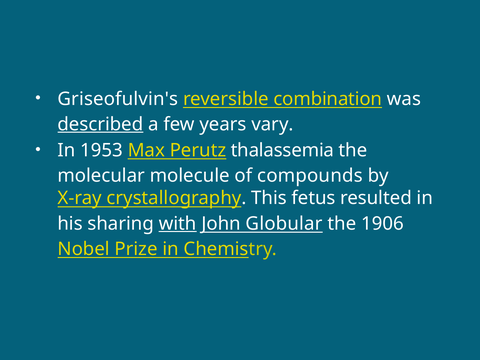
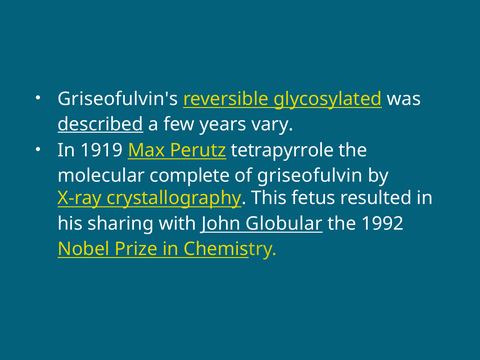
combination: combination -> glycosylated
1953: 1953 -> 1919
thalassemia: thalassemia -> tetrapyrrole
molecule: molecule -> complete
compounds: compounds -> griseofulvin
with underline: present -> none
1906: 1906 -> 1992
